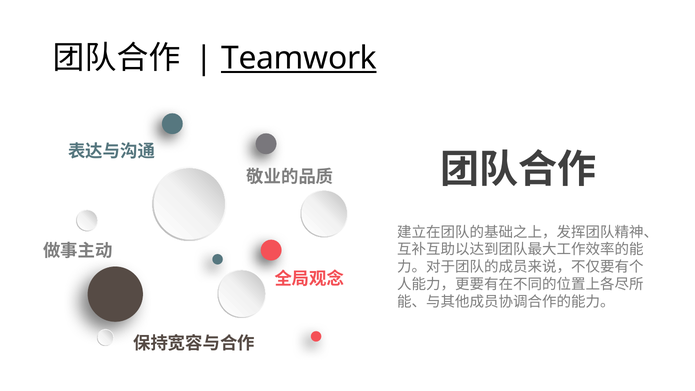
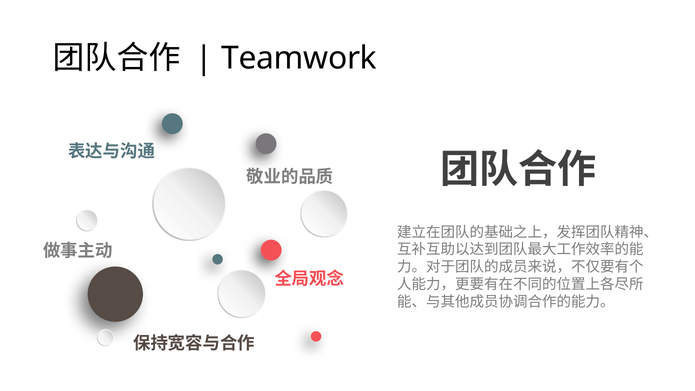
Teamwork underline: present -> none
